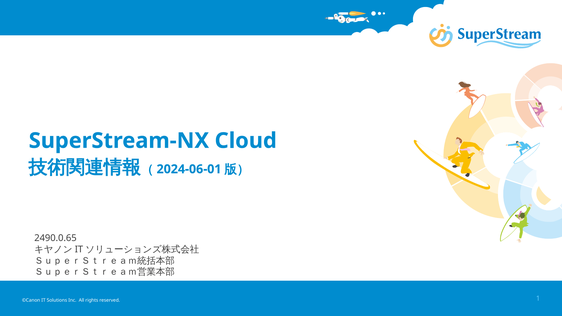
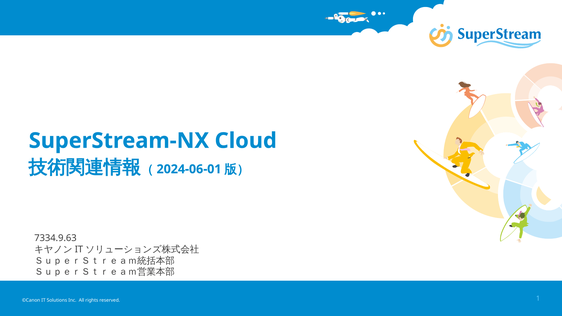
2490.0.65: 2490.0.65 -> 7334.9.63
